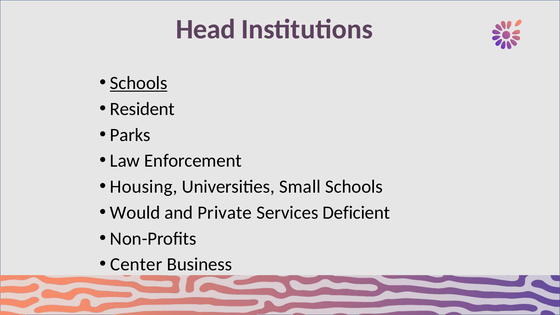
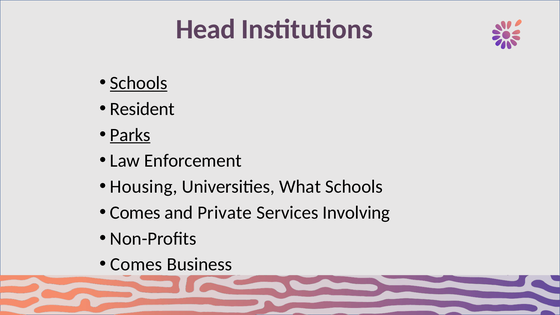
Parks underline: none -> present
Small: Small -> What
Would at (135, 213): Would -> Comes
Deficient: Deficient -> Involving
Center at (136, 264): Center -> Comes
